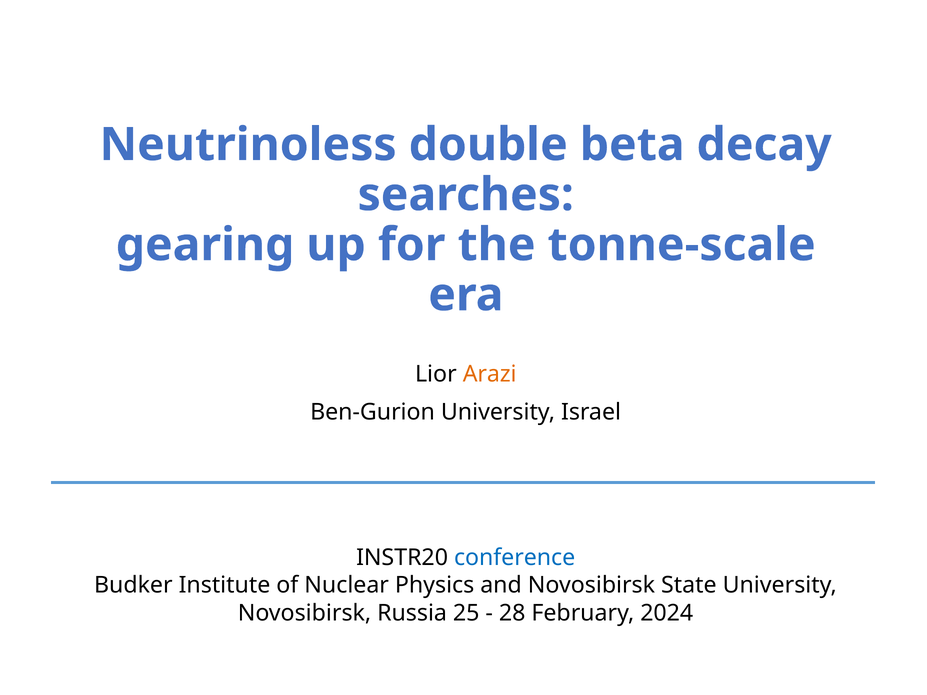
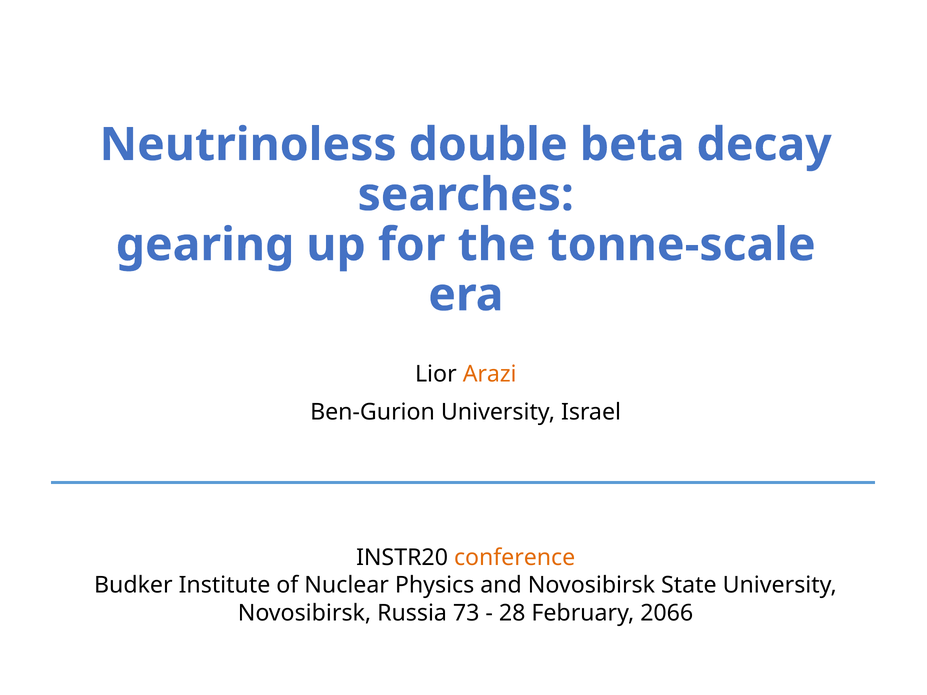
conference colour: blue -> orange
25: 25 -> 73
2024: 2024 -> 2066
